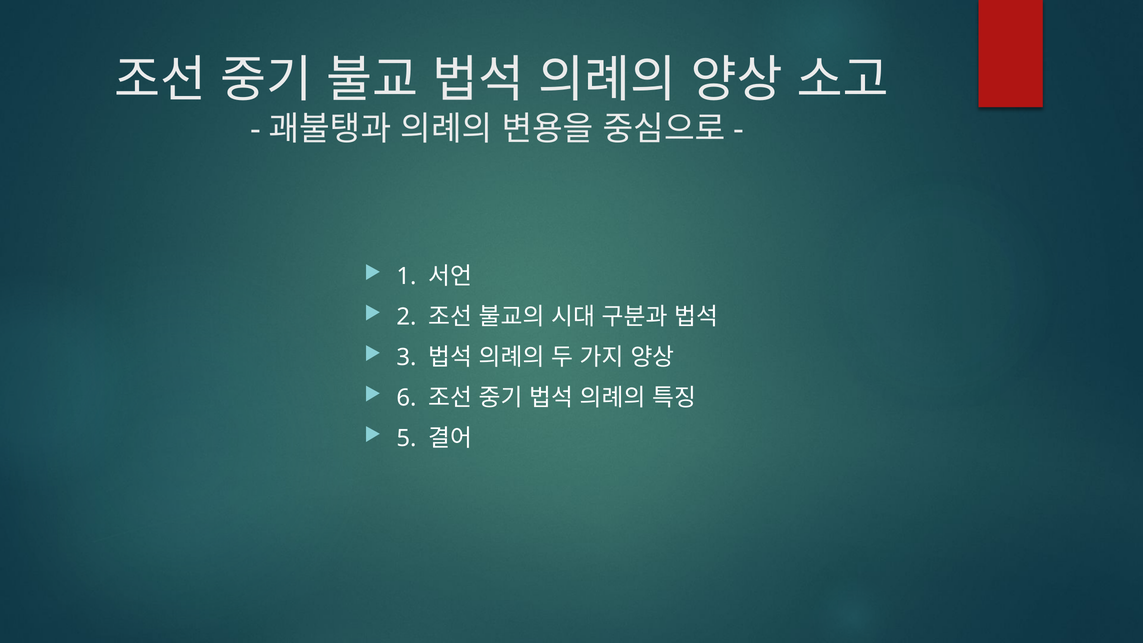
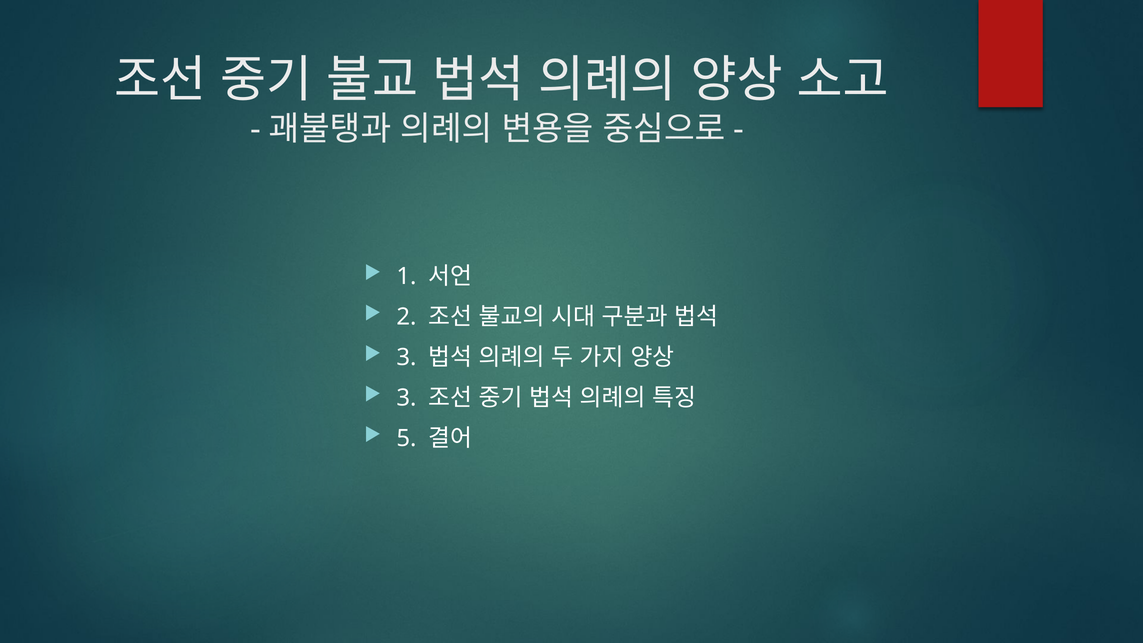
6 at (406, 398): 6 -> 3
